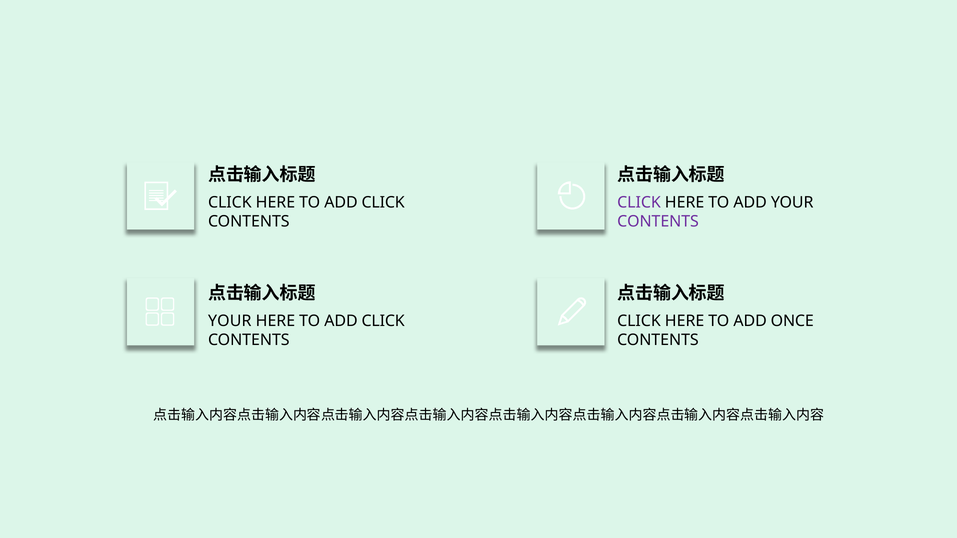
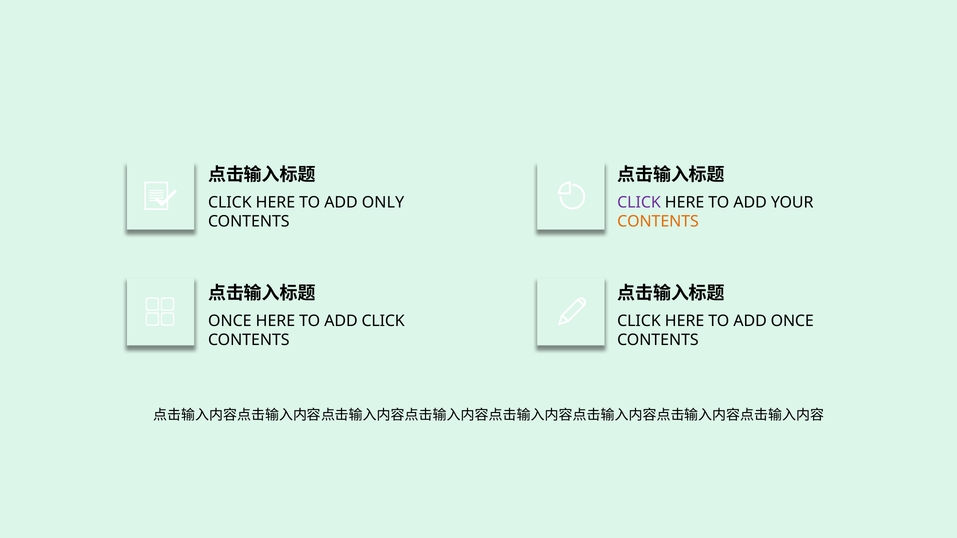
CLICK at (383, 203): CLICK -> ONLY
CONTENTS at (658, 222) colour: purple -> orange
YOUR at (230, 321): YOUR -> ONCE
